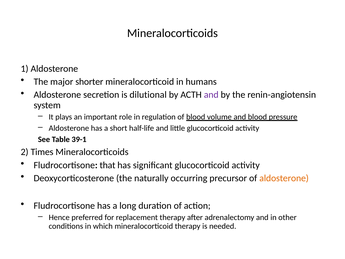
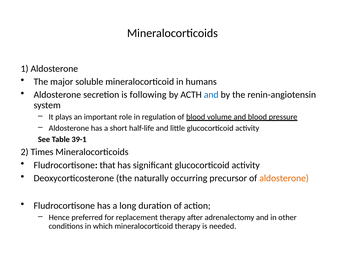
shorter: shorter -> soluble
dilutional: dilutional -> following
and at (211, 95) colour: purple -> blue
